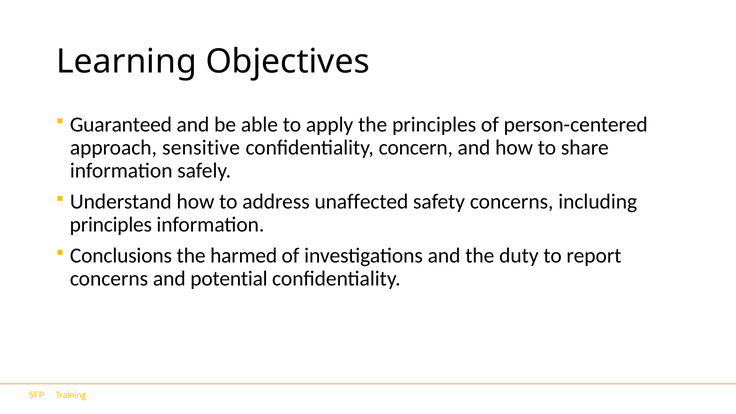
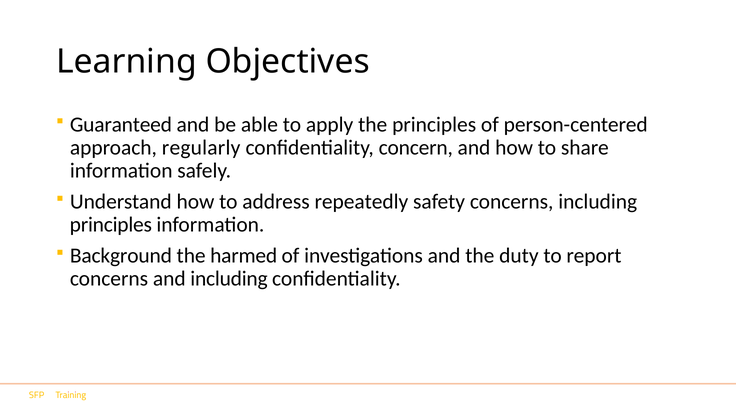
sensitive: sensitive -> regularly
unaffected: unaffected -> repeatedly
Conclusions: Conclusions -> Background
and potential: potential -> including
